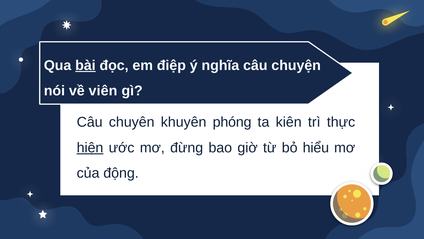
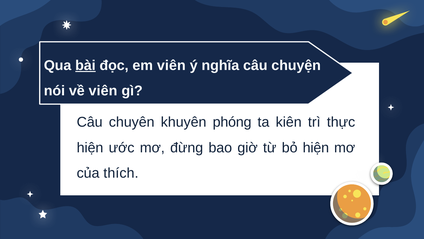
em điệp: điệp -> viên
hiện at (90, 147) underline: present -> none
bỏ hiểu: hiểu -> hiện
động: động -> thích
